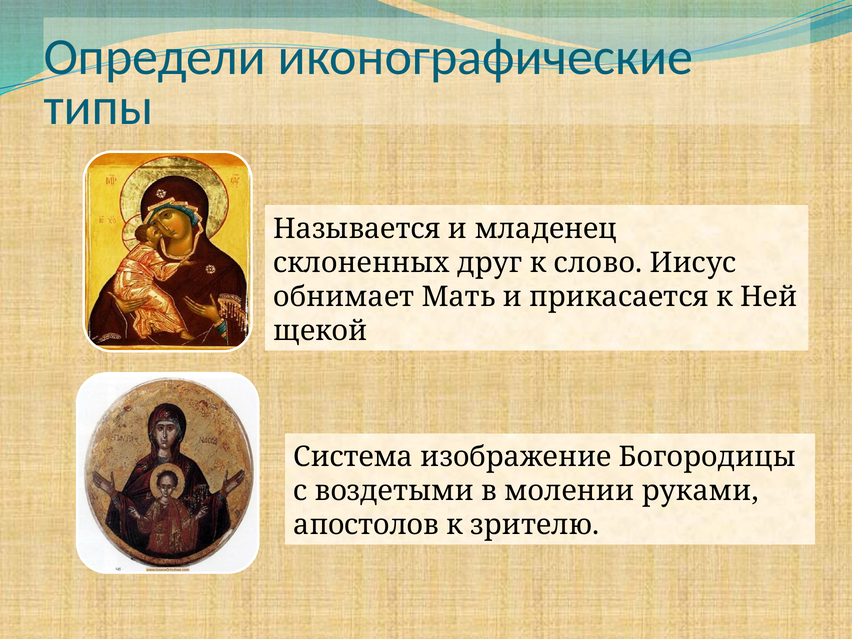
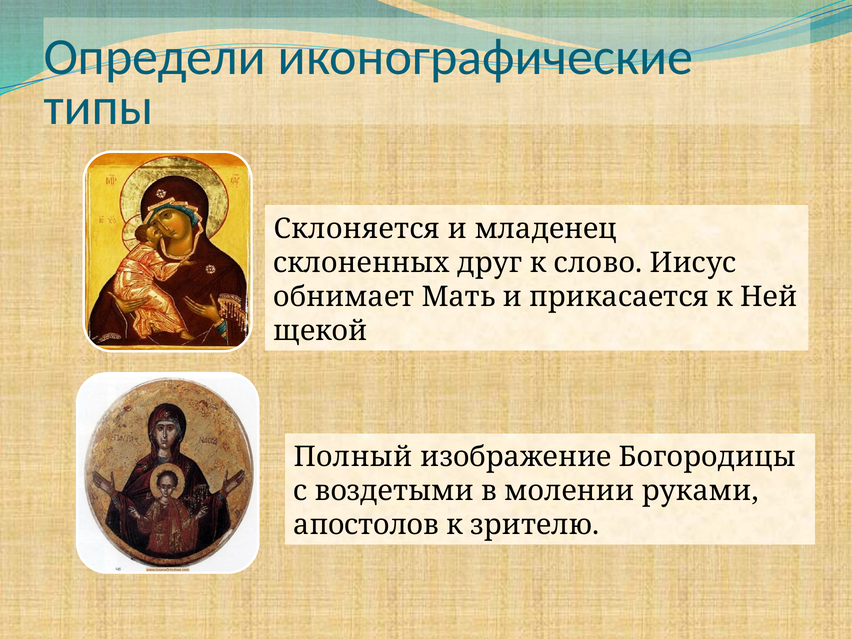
Называется: Называется -> Склоняется
Система: Система -> Полный
